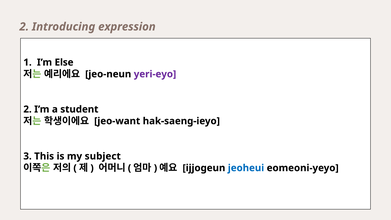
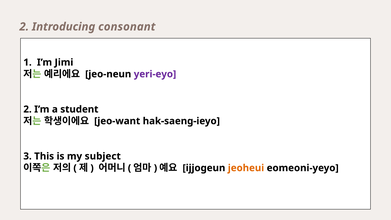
expression: expression -> consonant
Else: Else -> Jimi
jeoheui colour: blue -> orange
